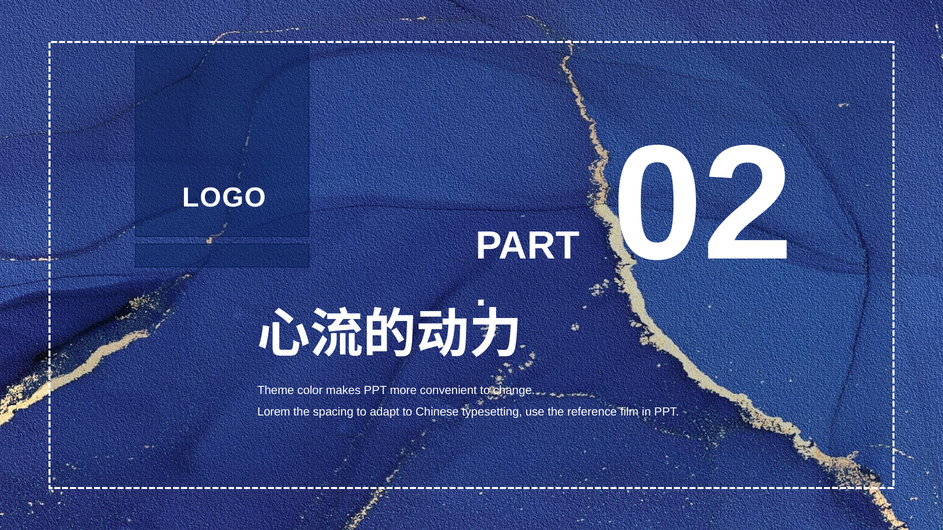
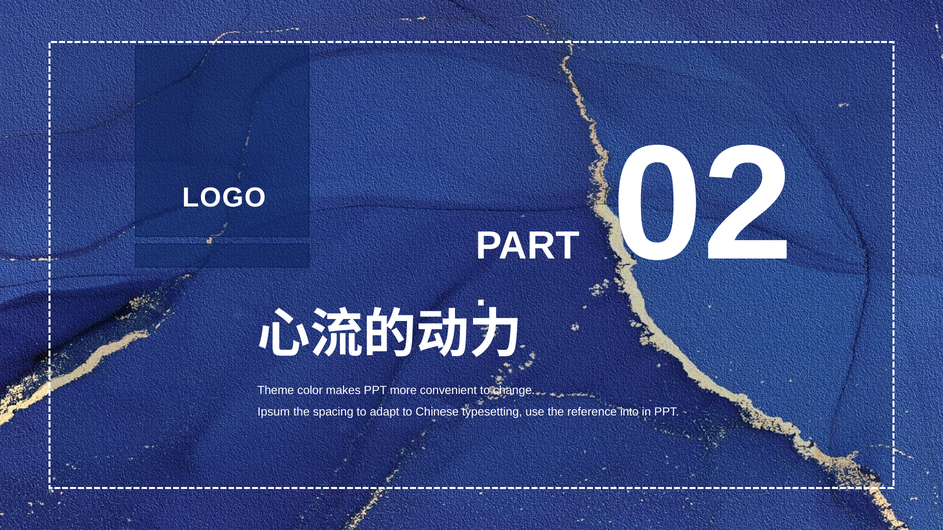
Lorem: Lorem -> Ipsum
film: film -> into
